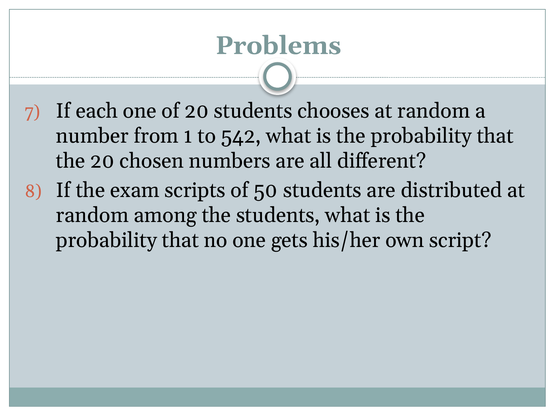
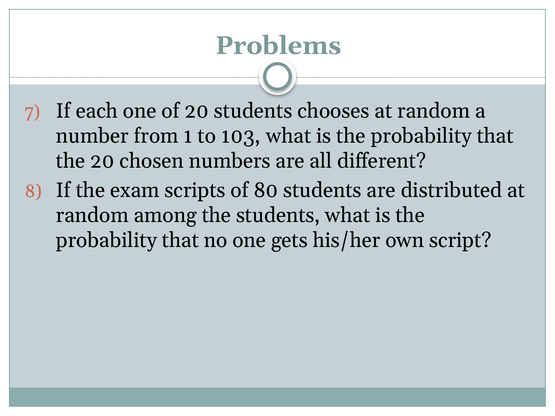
542: 542 -> 103
50: 50 -> 80
